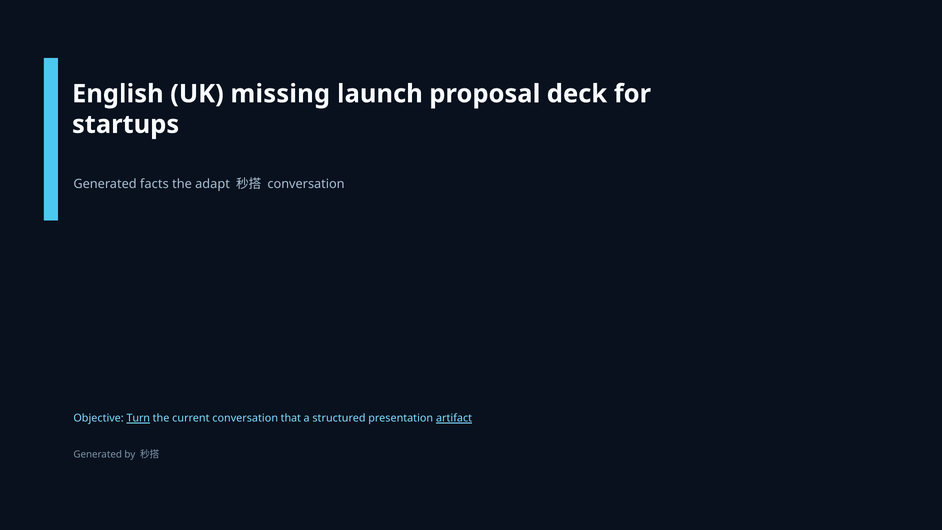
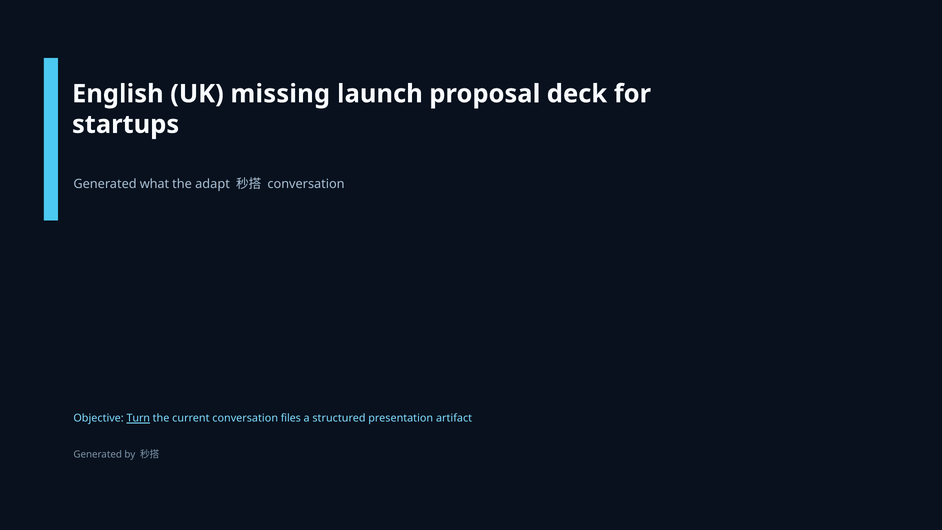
facts: facts -> what
that: that -> files
artifact underline: present -> none
